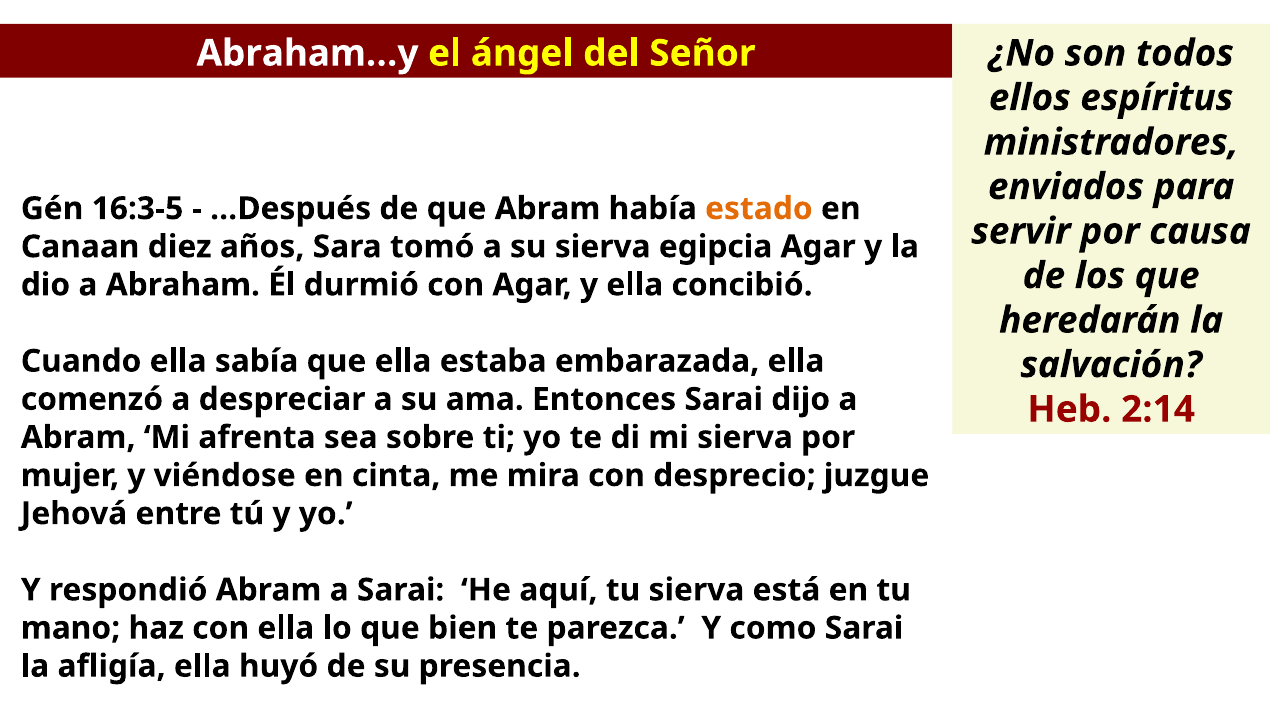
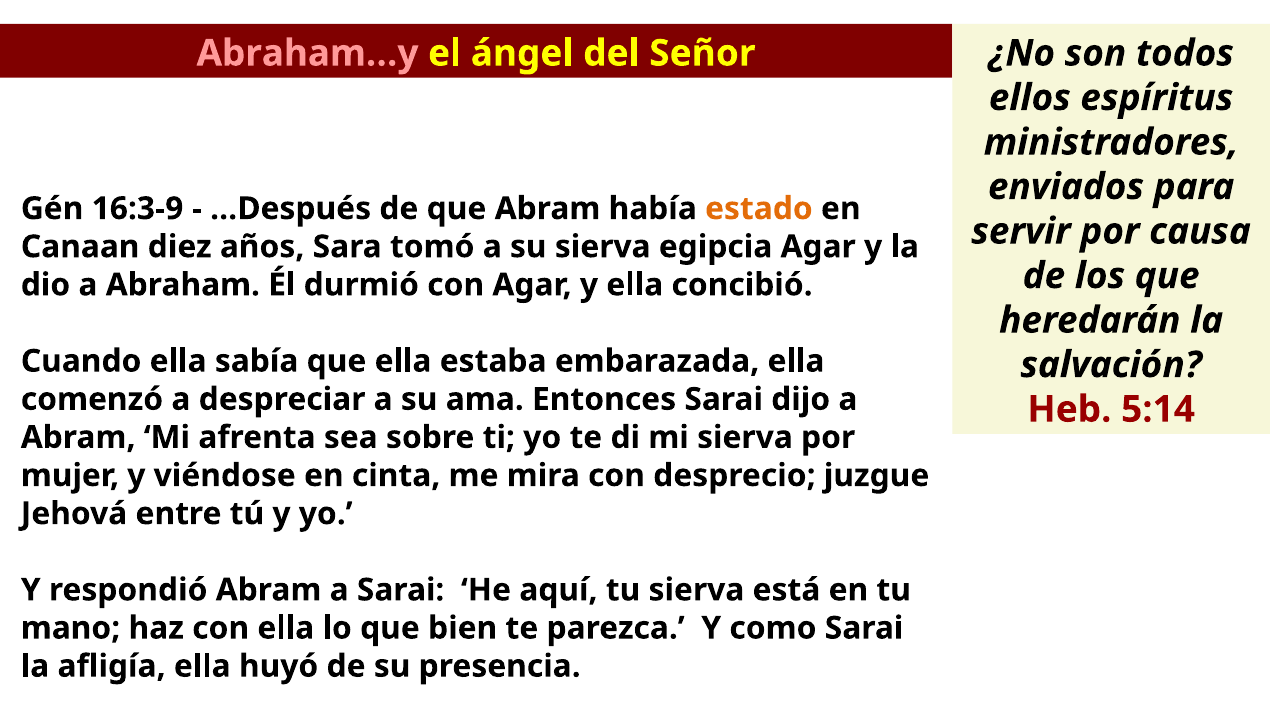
Abraham…y colour: white -> pink
16:3-5: 16:3-5 -> 16:3-9
2:14: 2:14 -> 5:14
